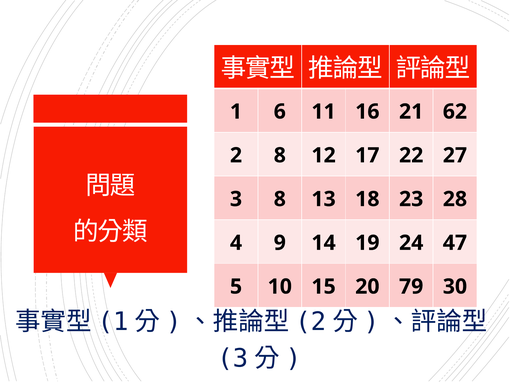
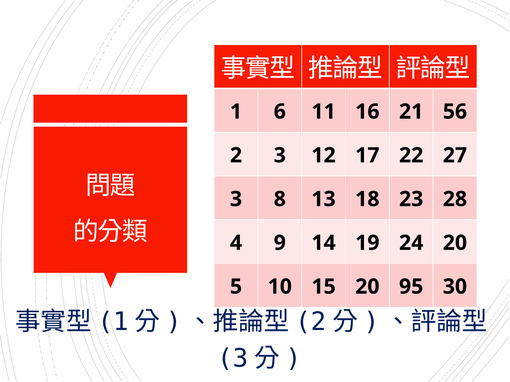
62: 62 -> 56
2 8: 8 -> 3
24 47: 47 -> 20
79: 79 -> 95
